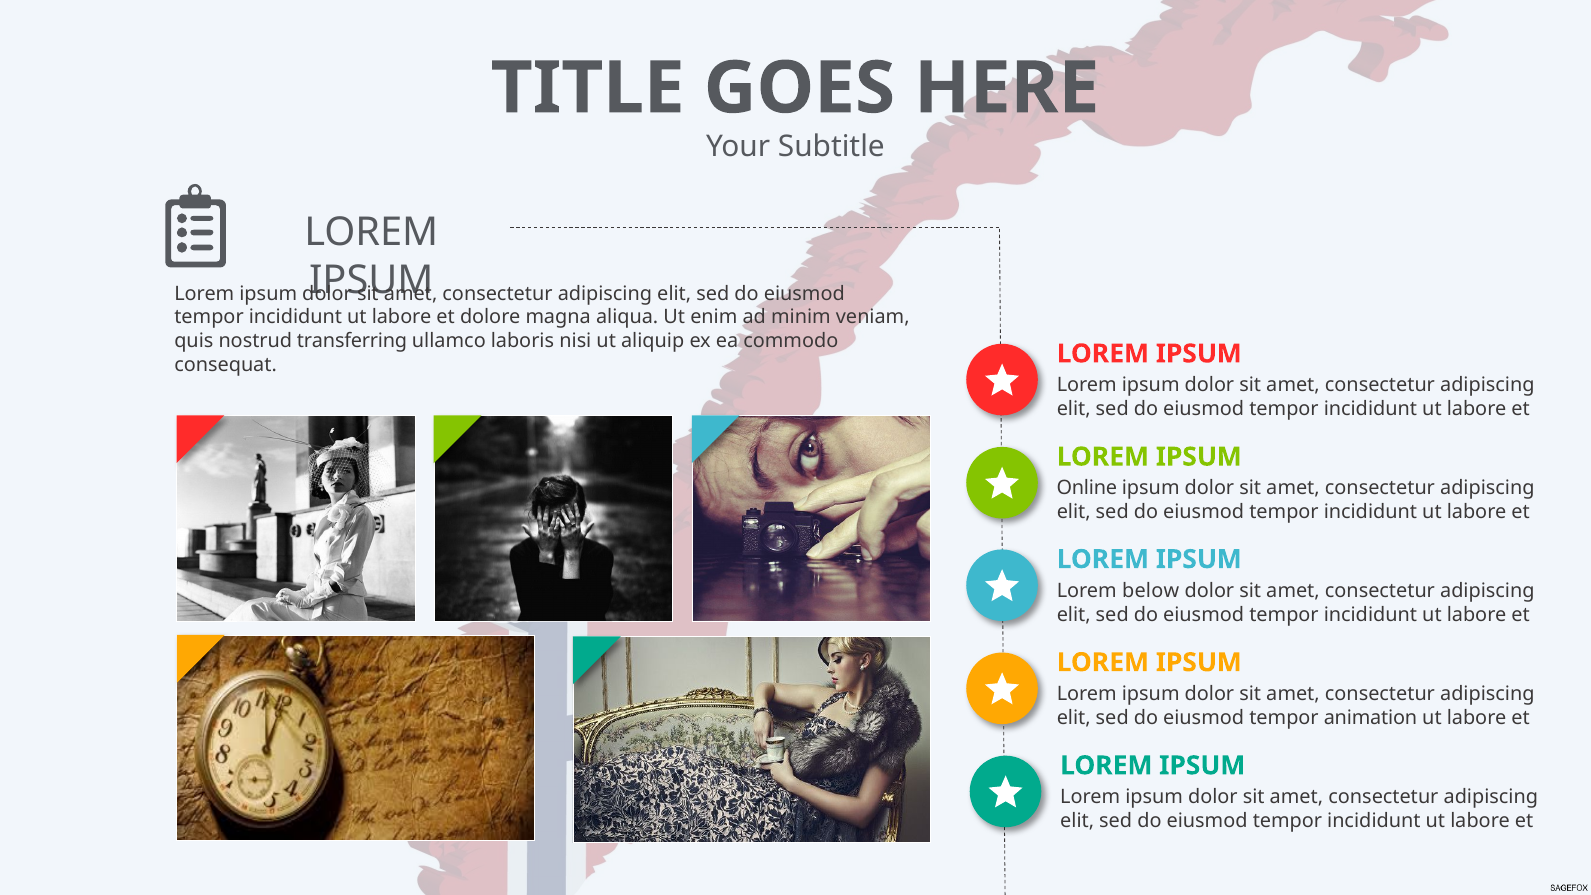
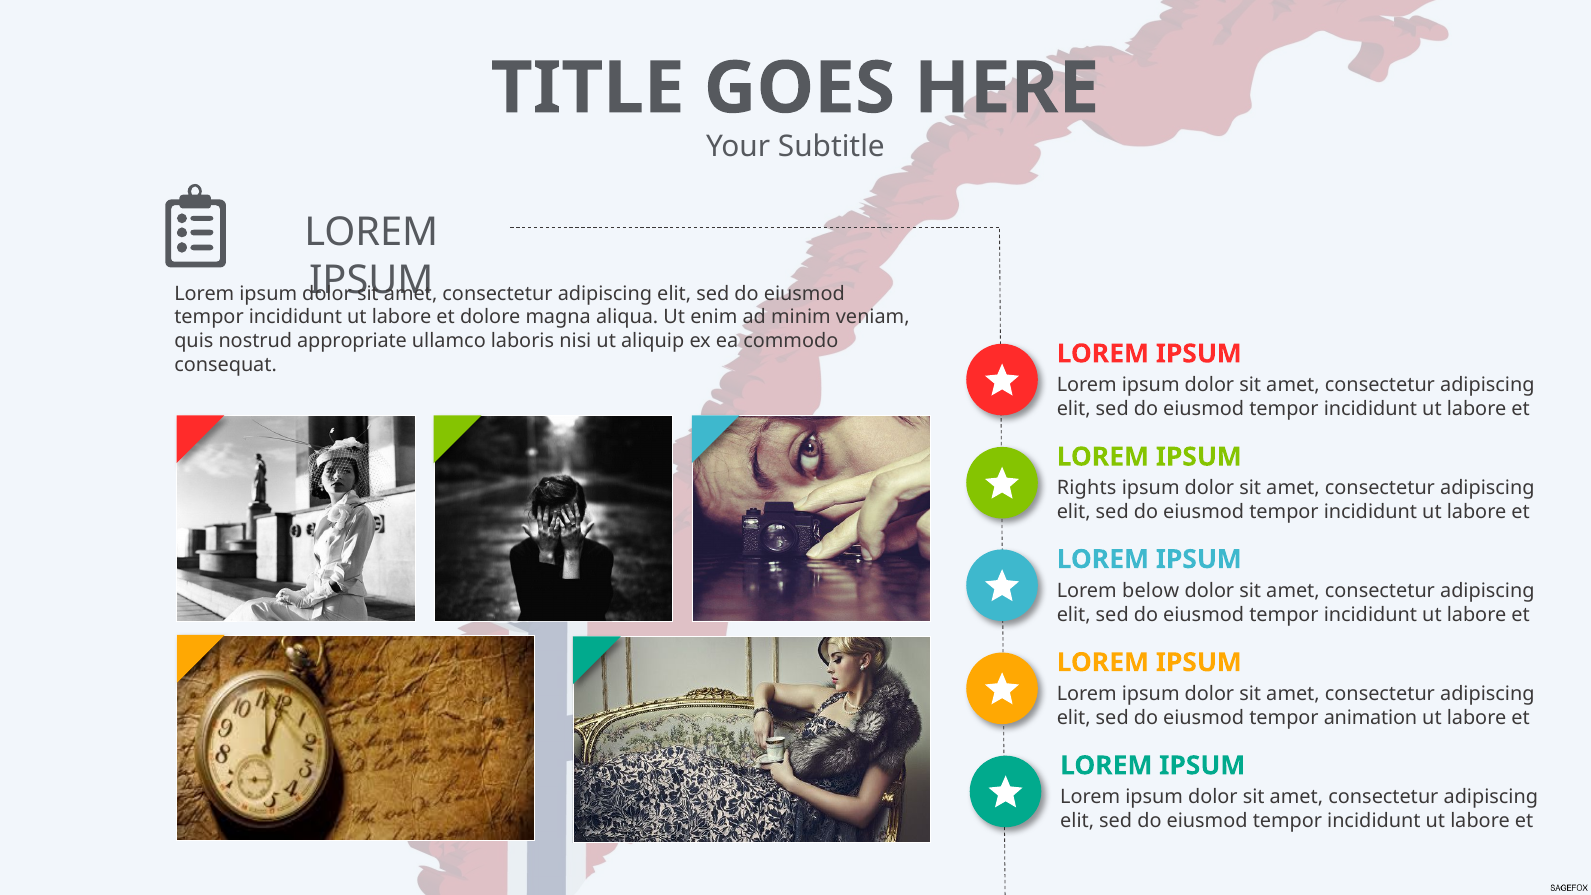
transferring: transferring -> appropriate
Online: Online -> Rights
